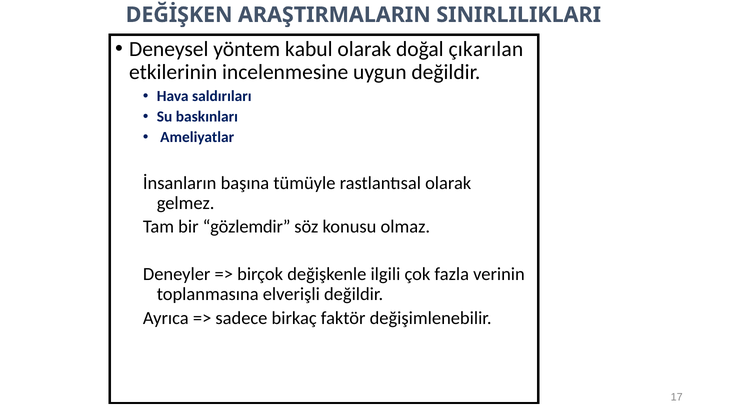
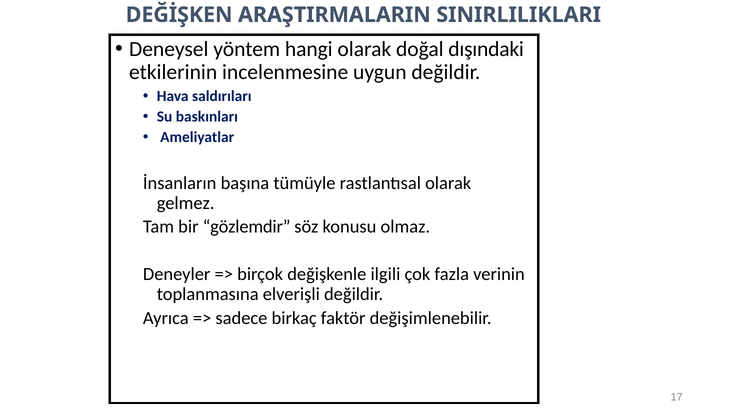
kabul: kabul -> hangi
çıkarılan: çıkarılan -> dışındaki
